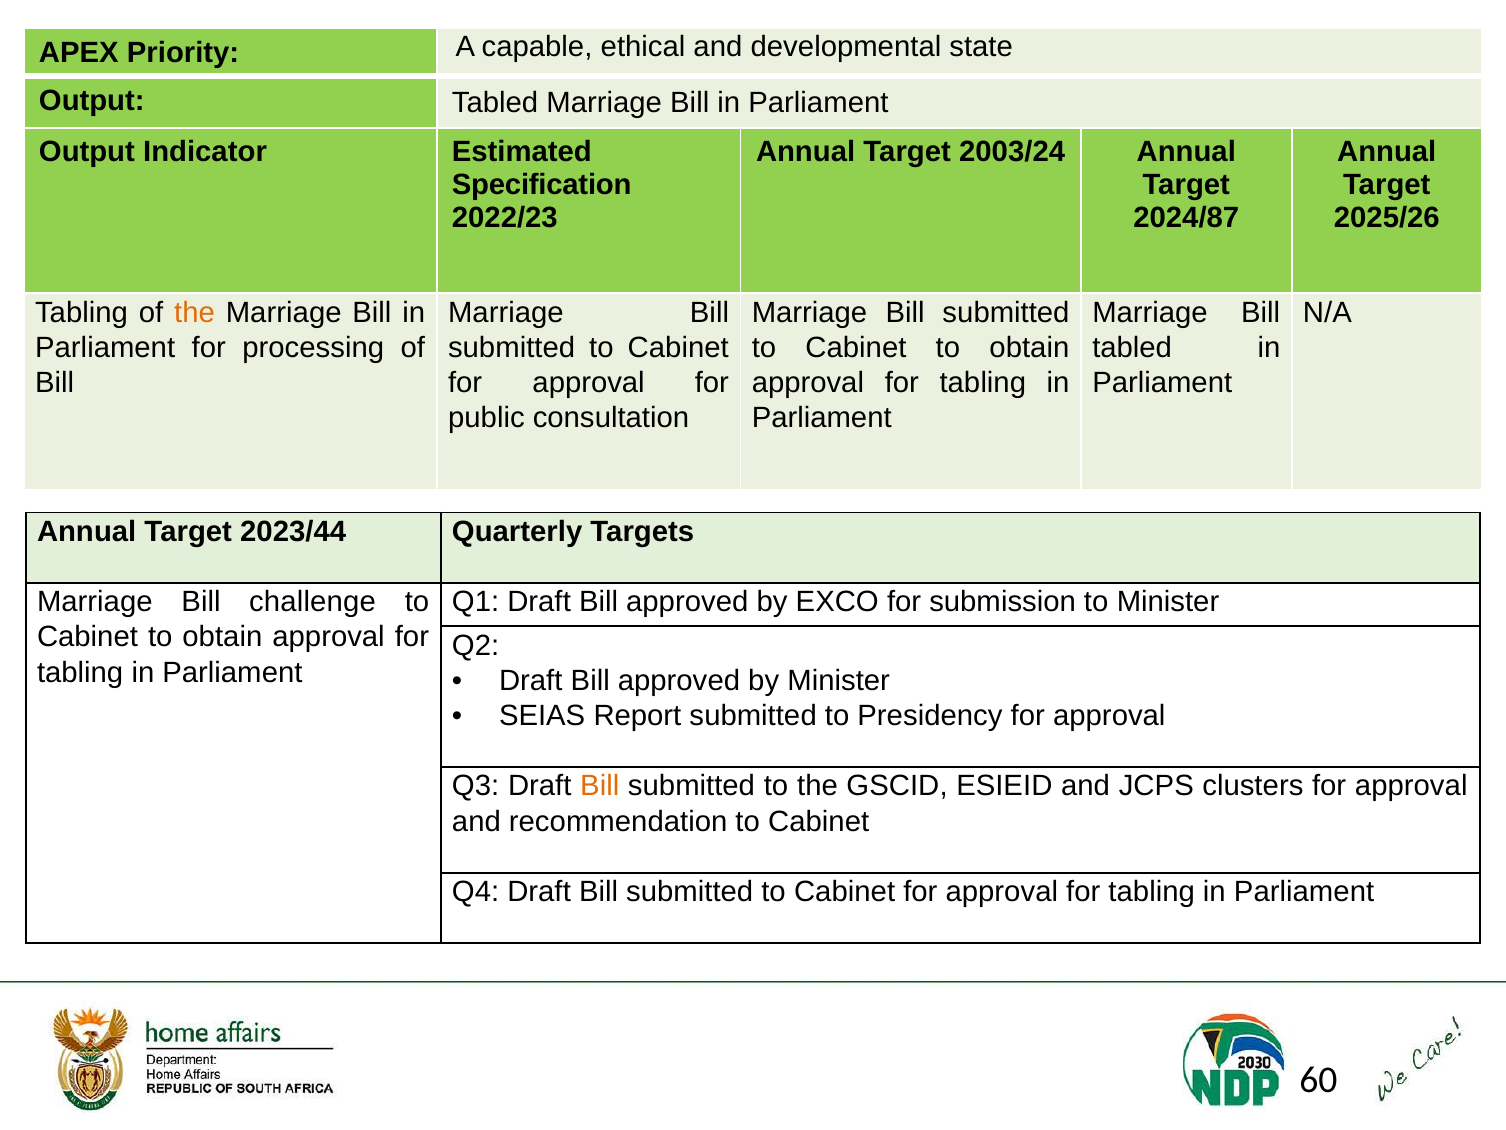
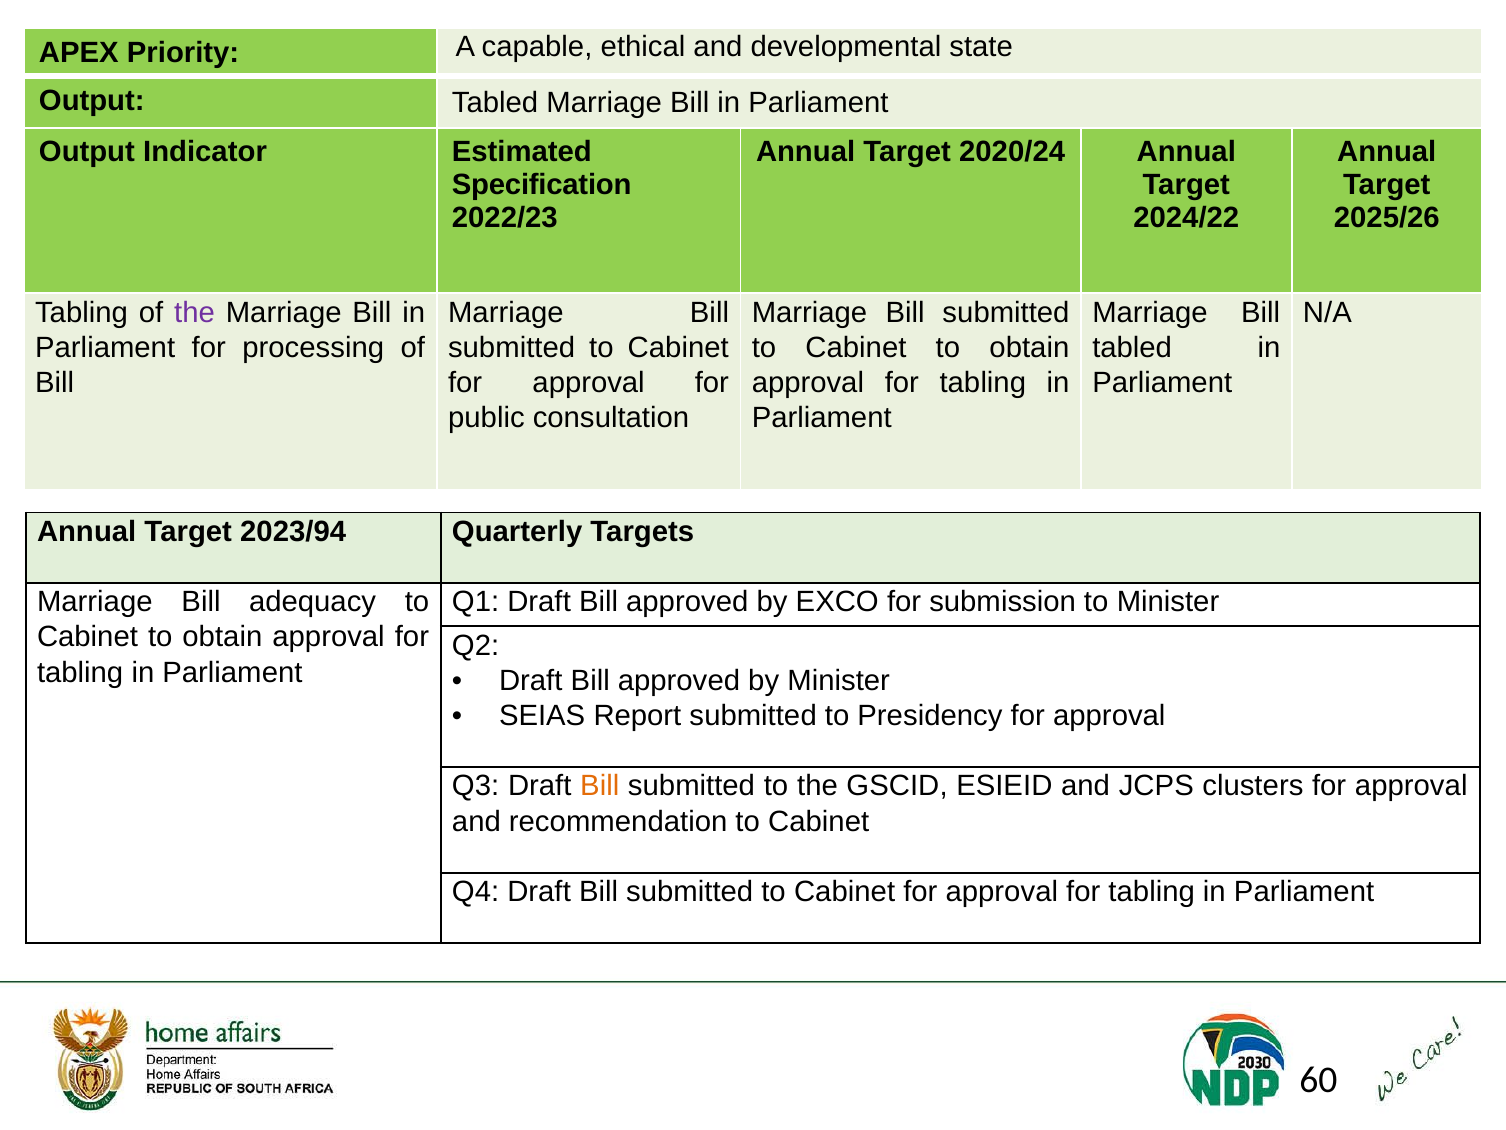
2003/24: 2003/24 -> 2020/24
2024/87: 2024/87 -> 2024/22
the at (195, 312) colour: orange -> purple
2023/44: 2023/44 -> 2023/94
challenge: challenge -> adequacy
